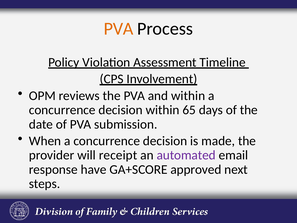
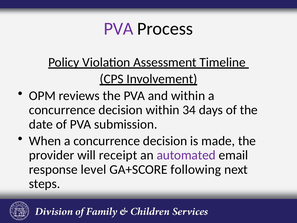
PVA at (119, 29) colour: orange -> purple
65: 65 -> 34
have: have -> level
approved: approved -> following
